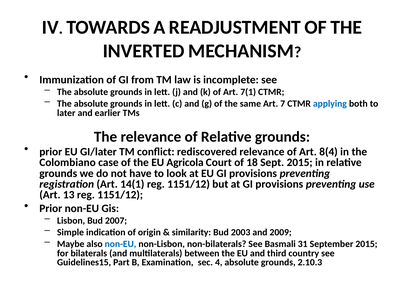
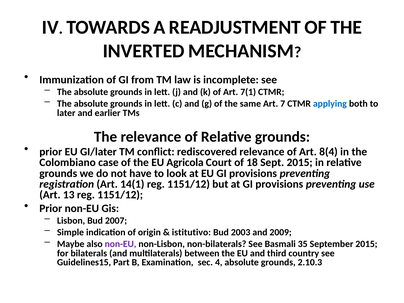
similarity: similarity -> istitutivo
non-EU at (121, 244) colour: blue -> purple
31: 31 -> 35
